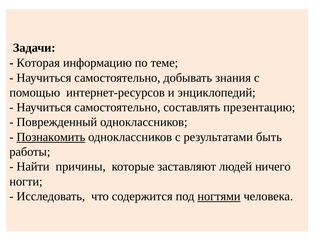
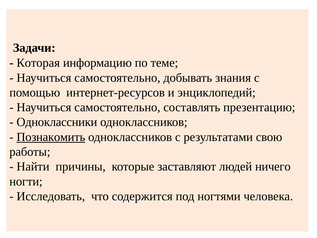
Поврежденный: Поврежденный -> Одноклассники
быть: быть -> свою
ногтями underline: present -> none
